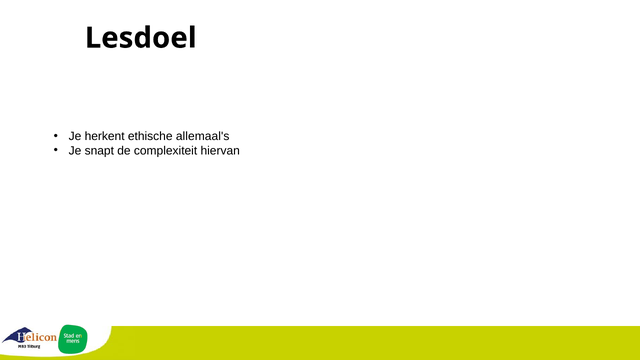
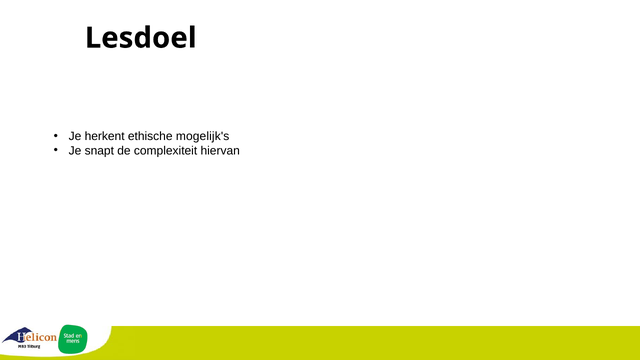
allemaal's: allemaal's -> mogelijk's
